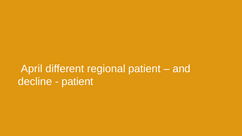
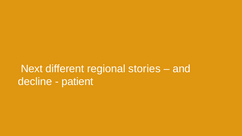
April: April -> Next
regional patient: patient -> stories
